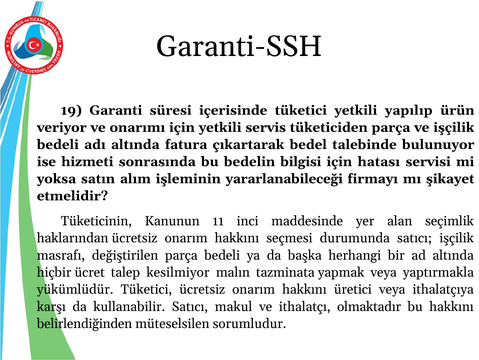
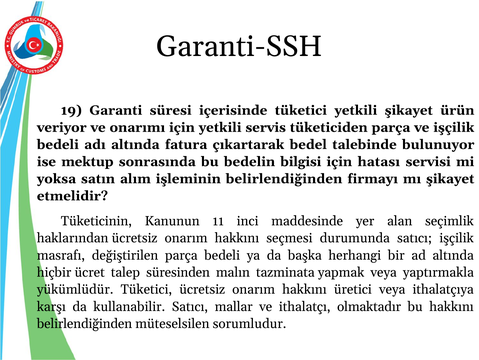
yetkili yapılıp: yapılıp -> şikayet
hizmeti: hizmeti -> mektup
işleminin yararlanabileceği: yararlanabileceği -> belirlendiğinden
kesilmiyor: kesilmiyor -> süresinden
makul: makul -> mallar
